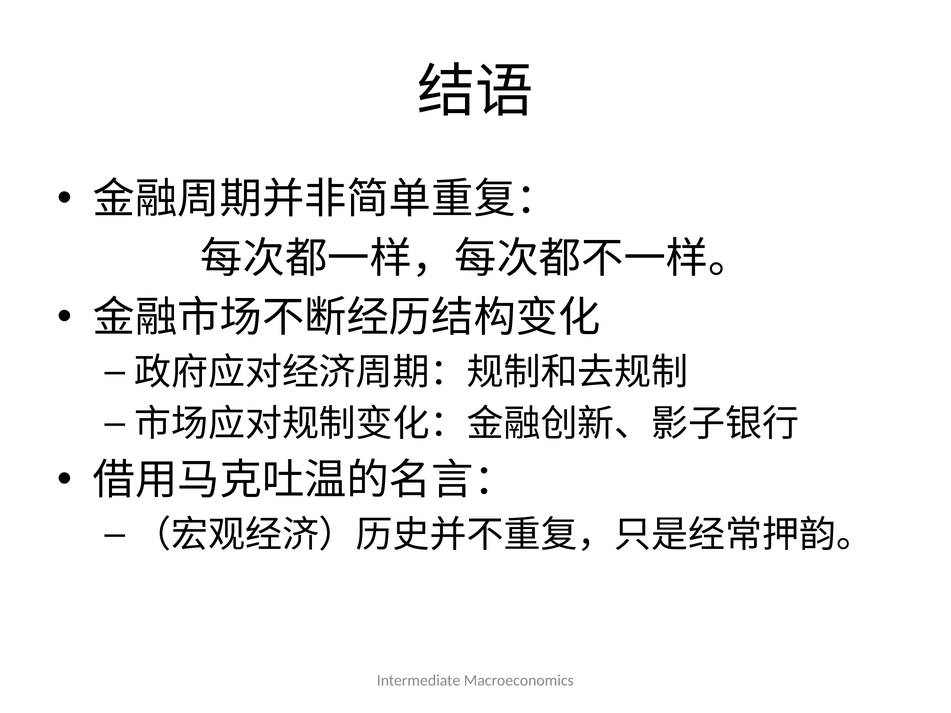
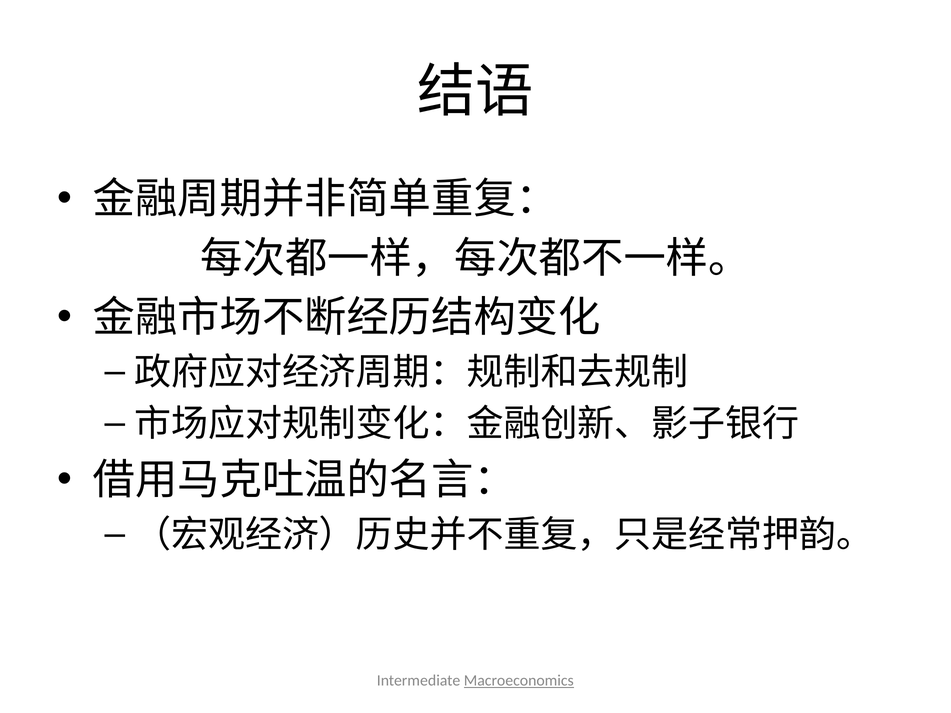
Macroeconomics underline: none -> present
